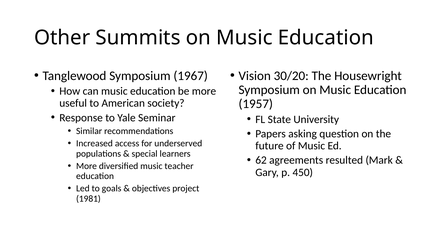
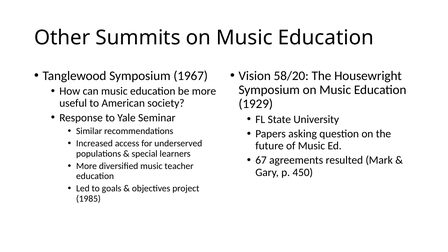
30/20: 30/20 -> 58/20
1957: 1957 -> 1929
62: 62 -> 67
1981: 1981 -> 1985
